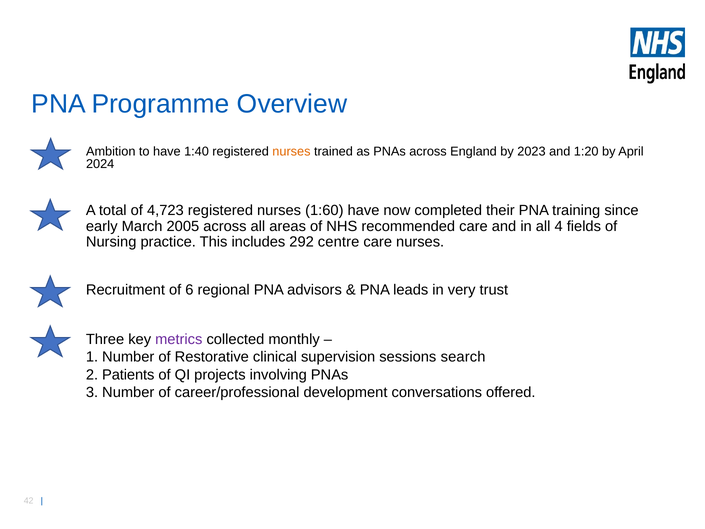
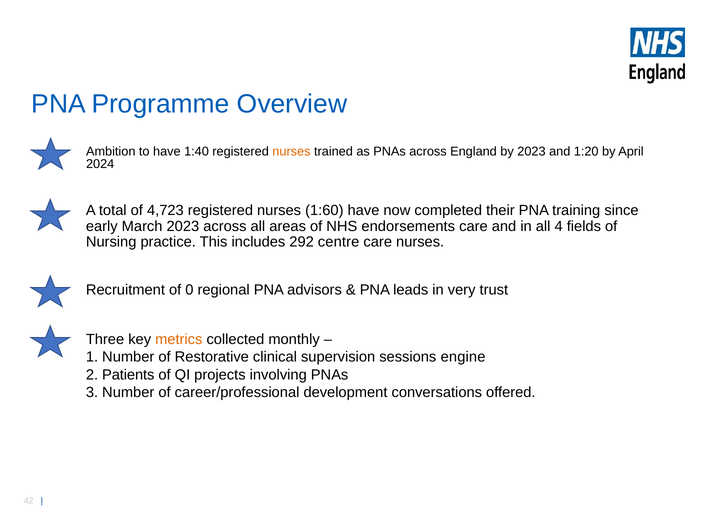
March 2005: 2005 -> 2023
recommended: recommended -> endorsements
6: 6 -> 0
metrics colour: purple -> orange
search: search -> engine
